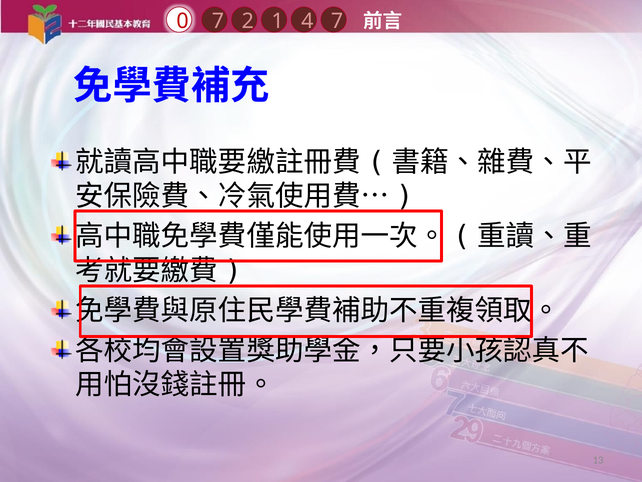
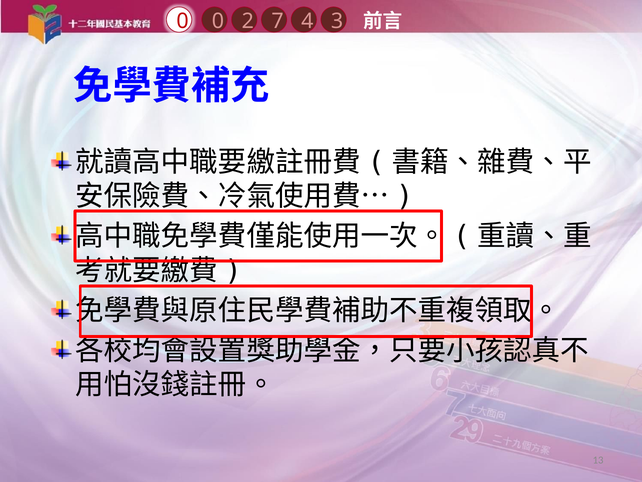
0 7: 7 -> 0
1: 1 -> 7
4 7: 7 -> 3
